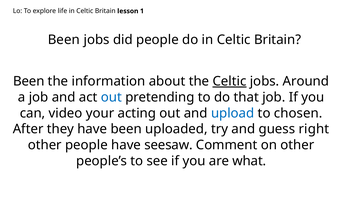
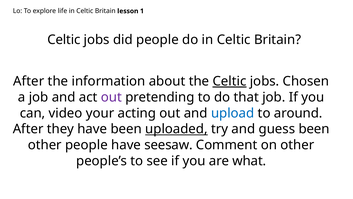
Been at (64, 40): Been -> Celtic
Been at (29, 81): Been -> After
Around: Around -> Chosen
out at (111, 97) colour: blue -> purple
chosen: chosen -> around
uploaded underline: none -> present
guess right: right -> been
